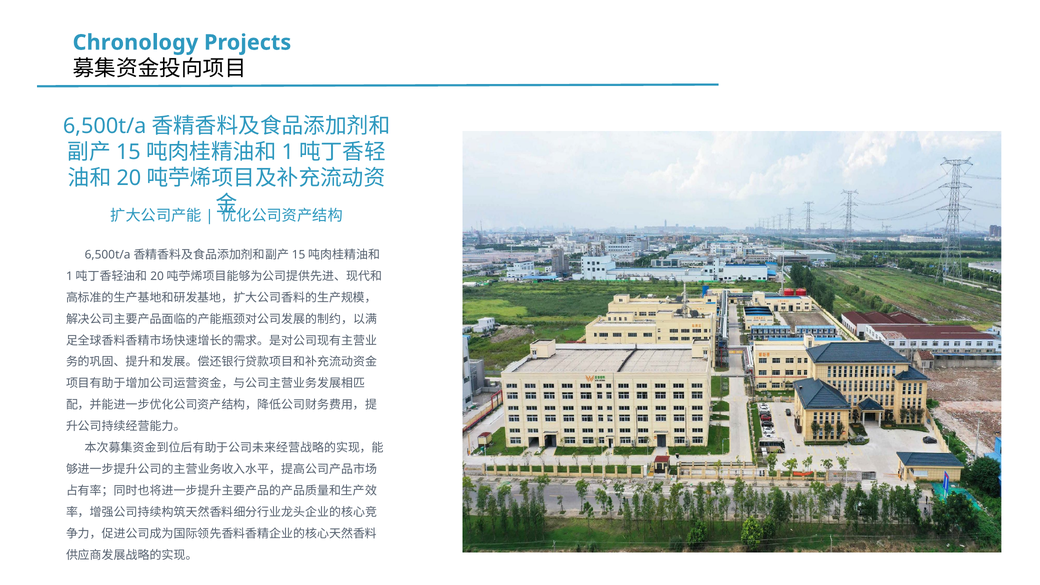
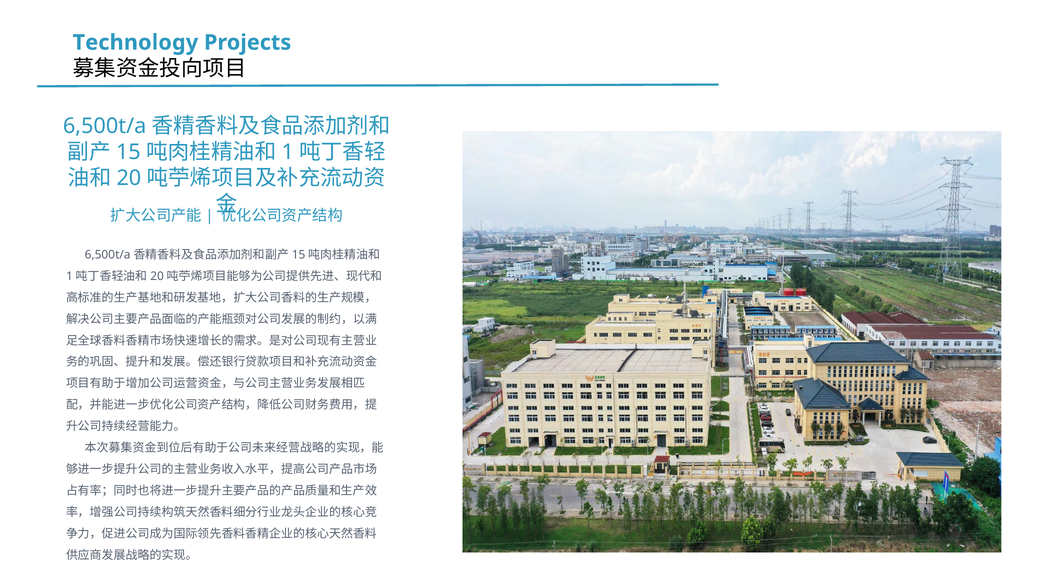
Chronology: Chronology -> Technology
